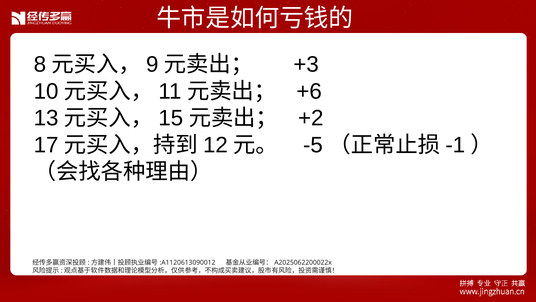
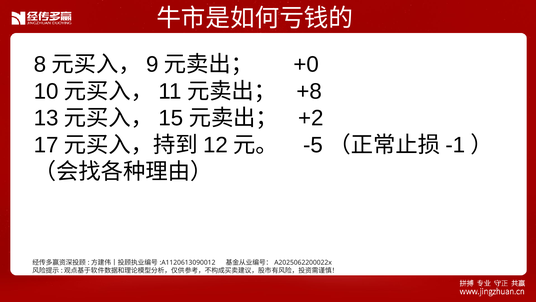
+3: +3 -> +0
+6: +6 -> +8
